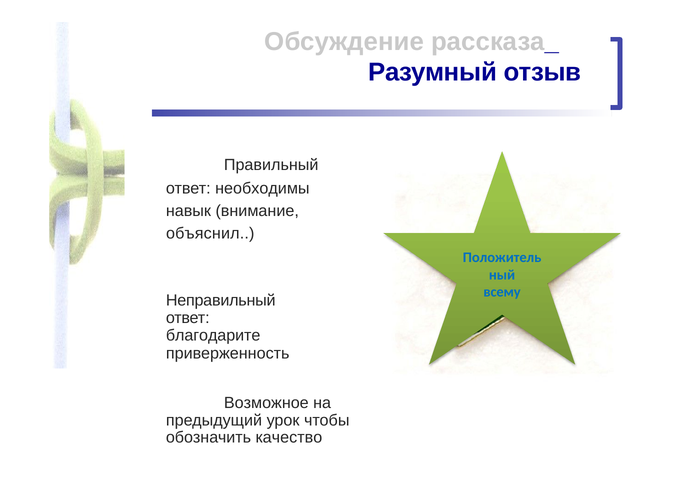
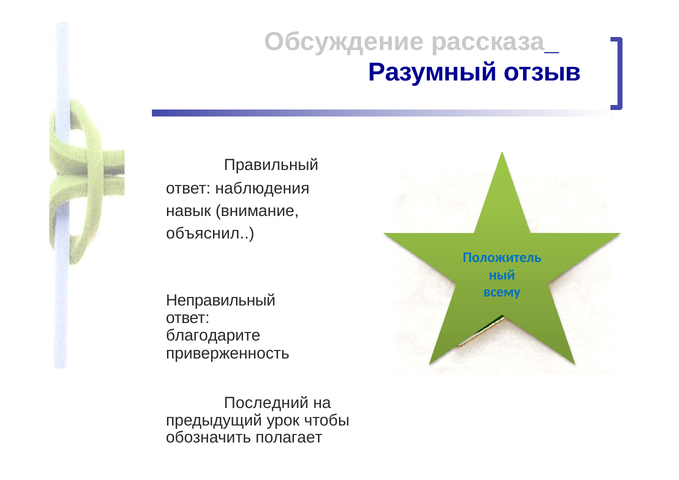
необходимы: необходимы -> наблюдения
Возможное: Возможное -> Последний
качество: качество -> полагает
